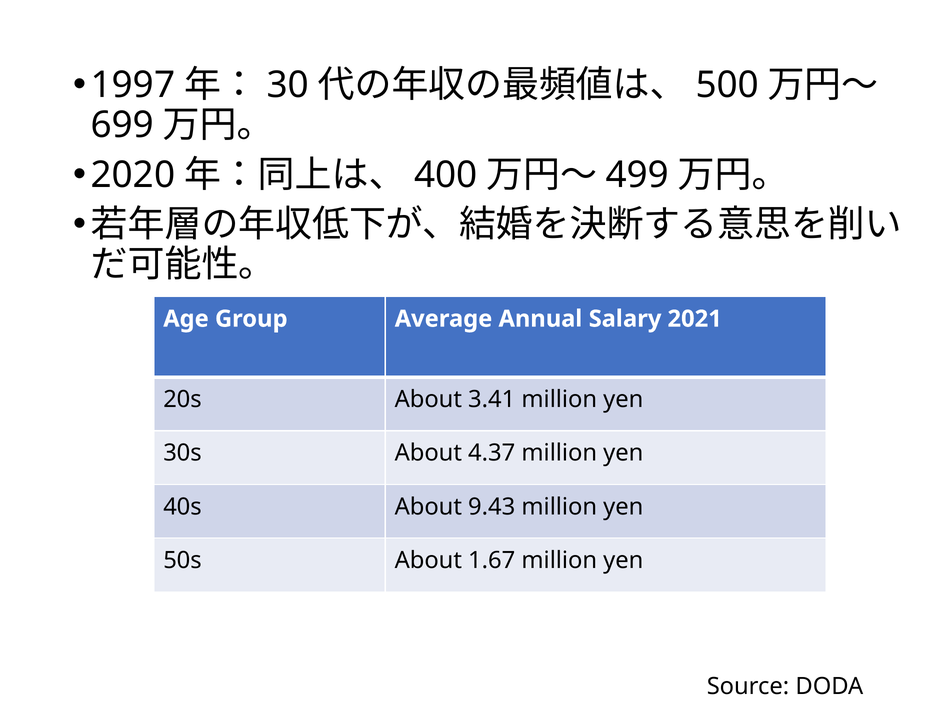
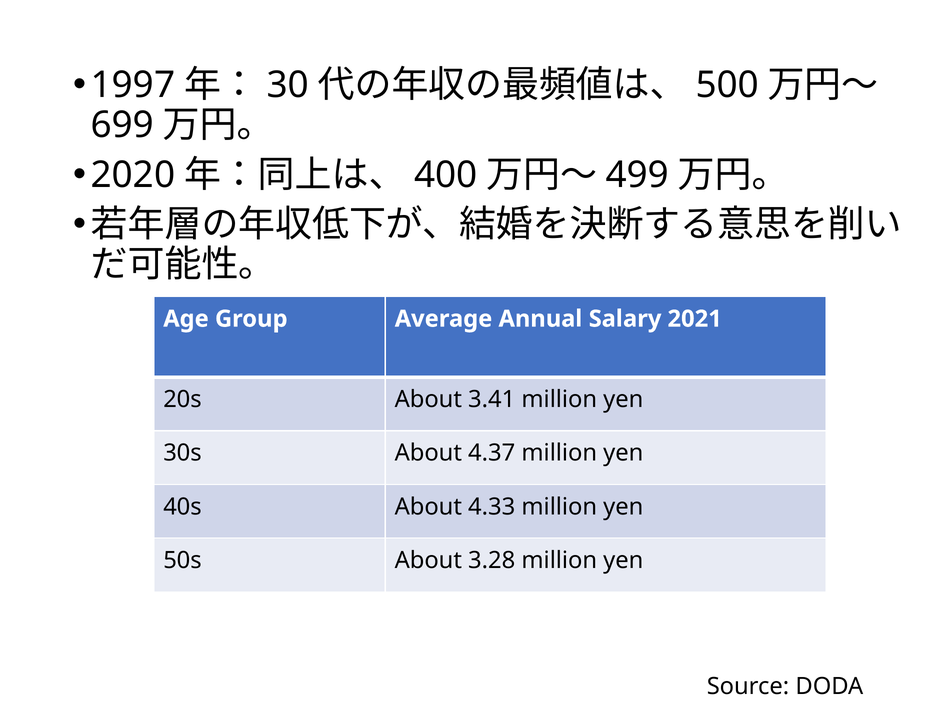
9.43: 9.43 -> 4.33
1.67: 1.67 -> 3.28
